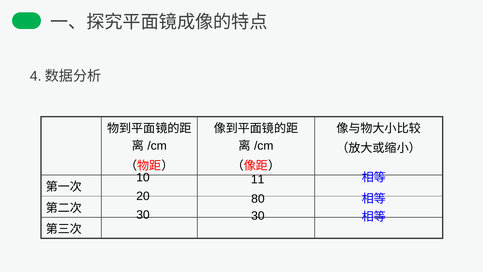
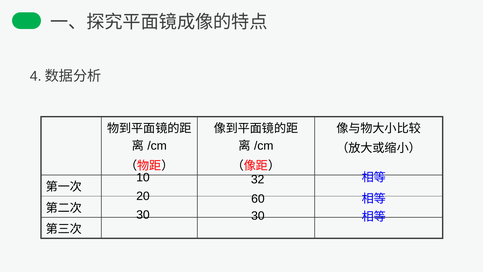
11: 11 -> 32
80: 80 -> 60
